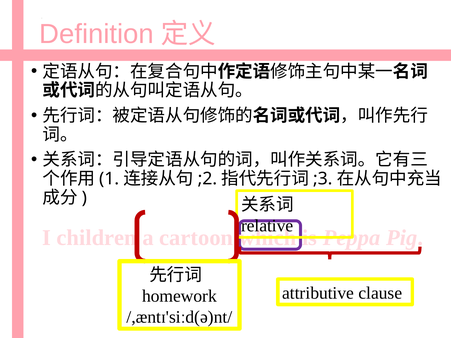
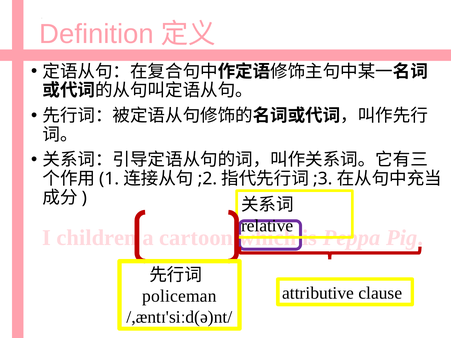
homework: homework -> policeman
